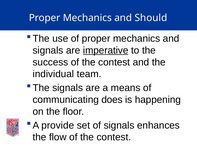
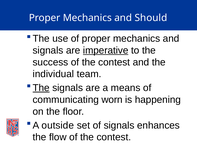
The at (41, 88) underline: none -> present
does: does -> worn
provide: provide -> outside
